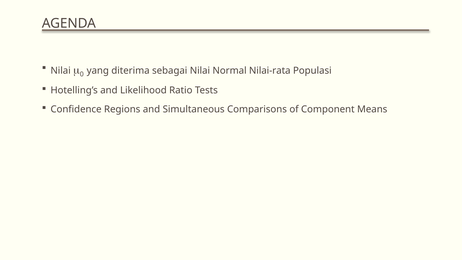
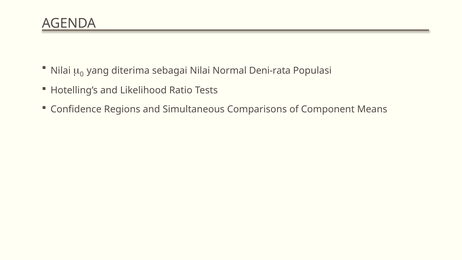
Nilai-rata: Nilai-rata -> Deni-rata
